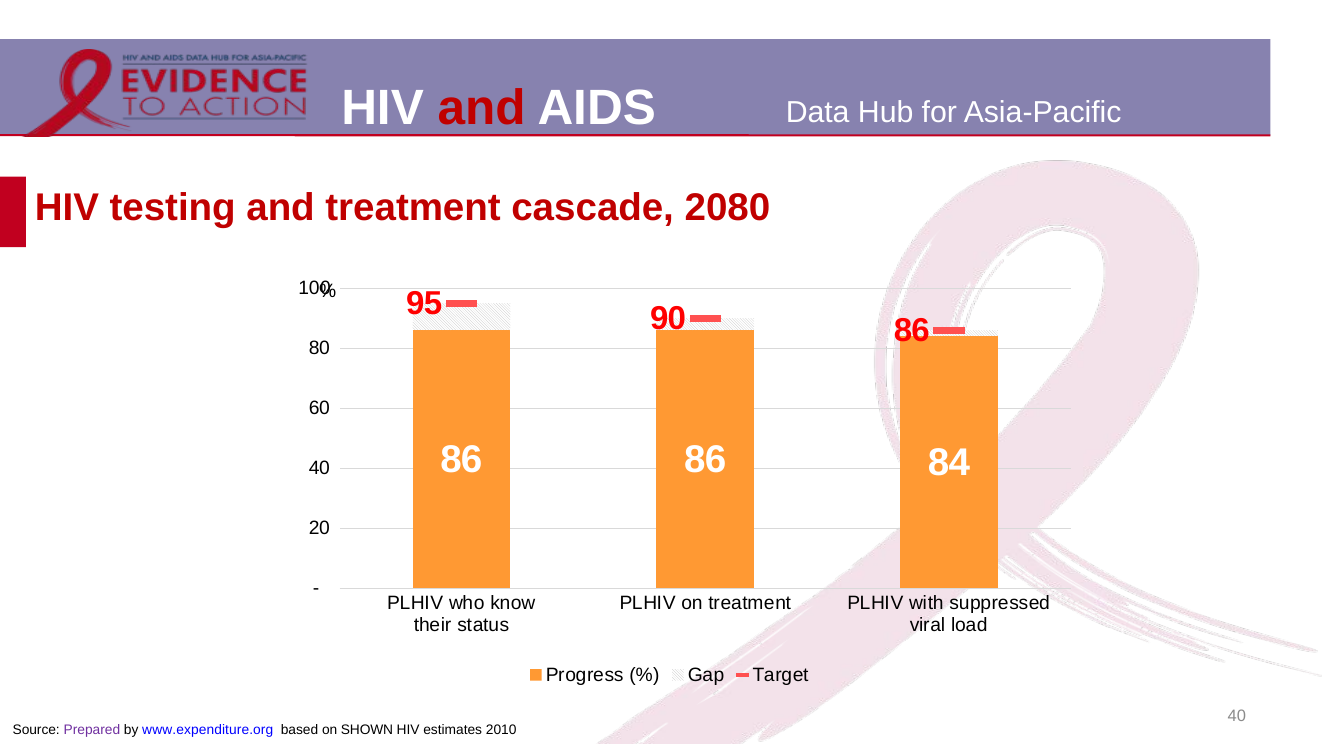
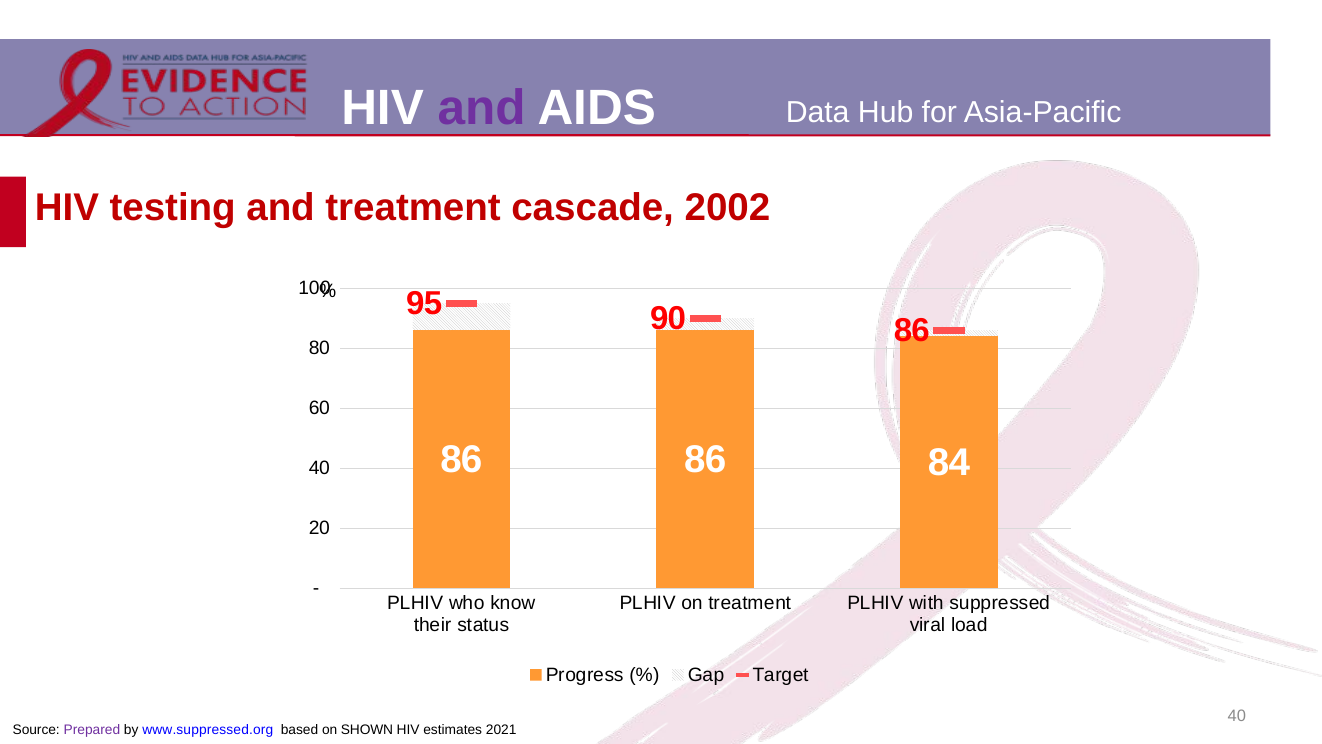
and at (482, 108) colour: red -> purple
2080: 2080 -> 2002
www.expenditure.org: www.expenditure.org -> www.suppressed.org
2010: 2010 -> 2021
